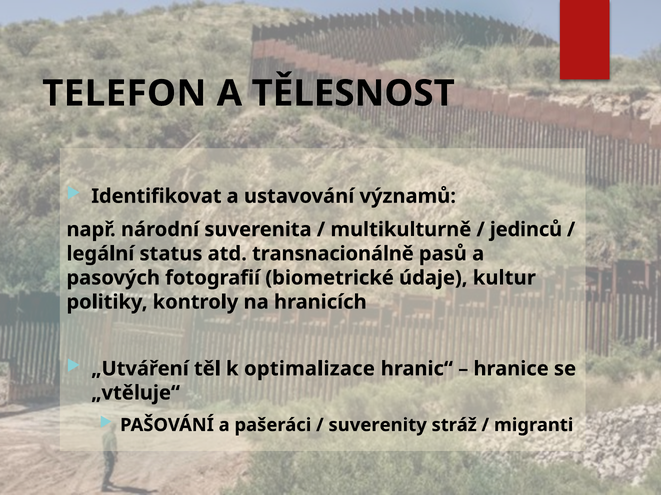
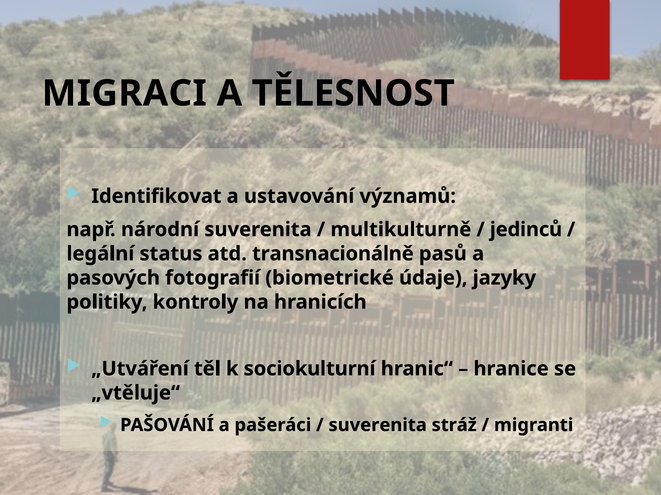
TELEFON: TELEFON -> MIGRACI
kultur: kultur -> jazyky
optimalizace: optimalizace -> sociokulturní
suverenity at (378, 426): suverenity -> suverenita
